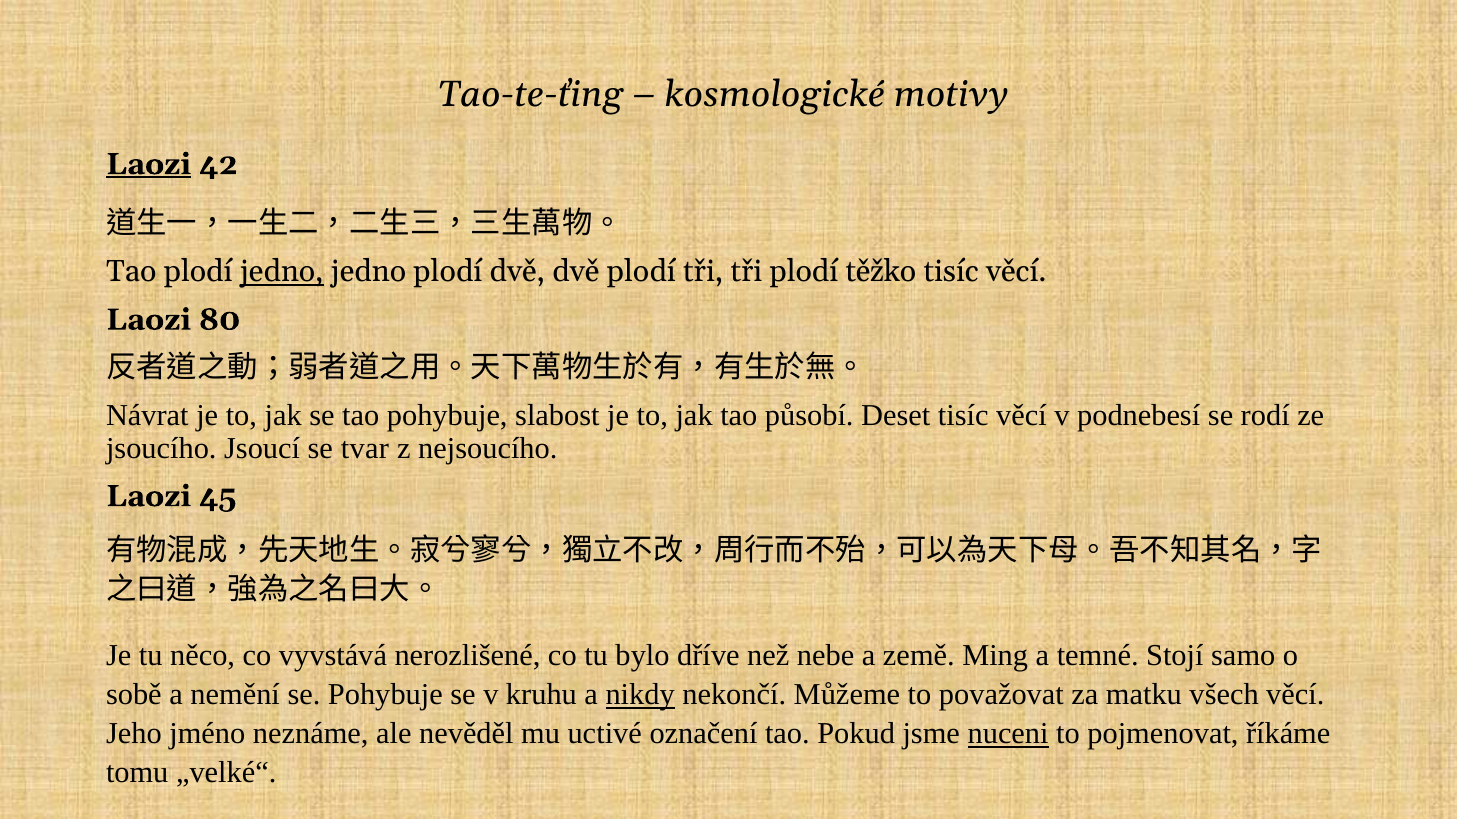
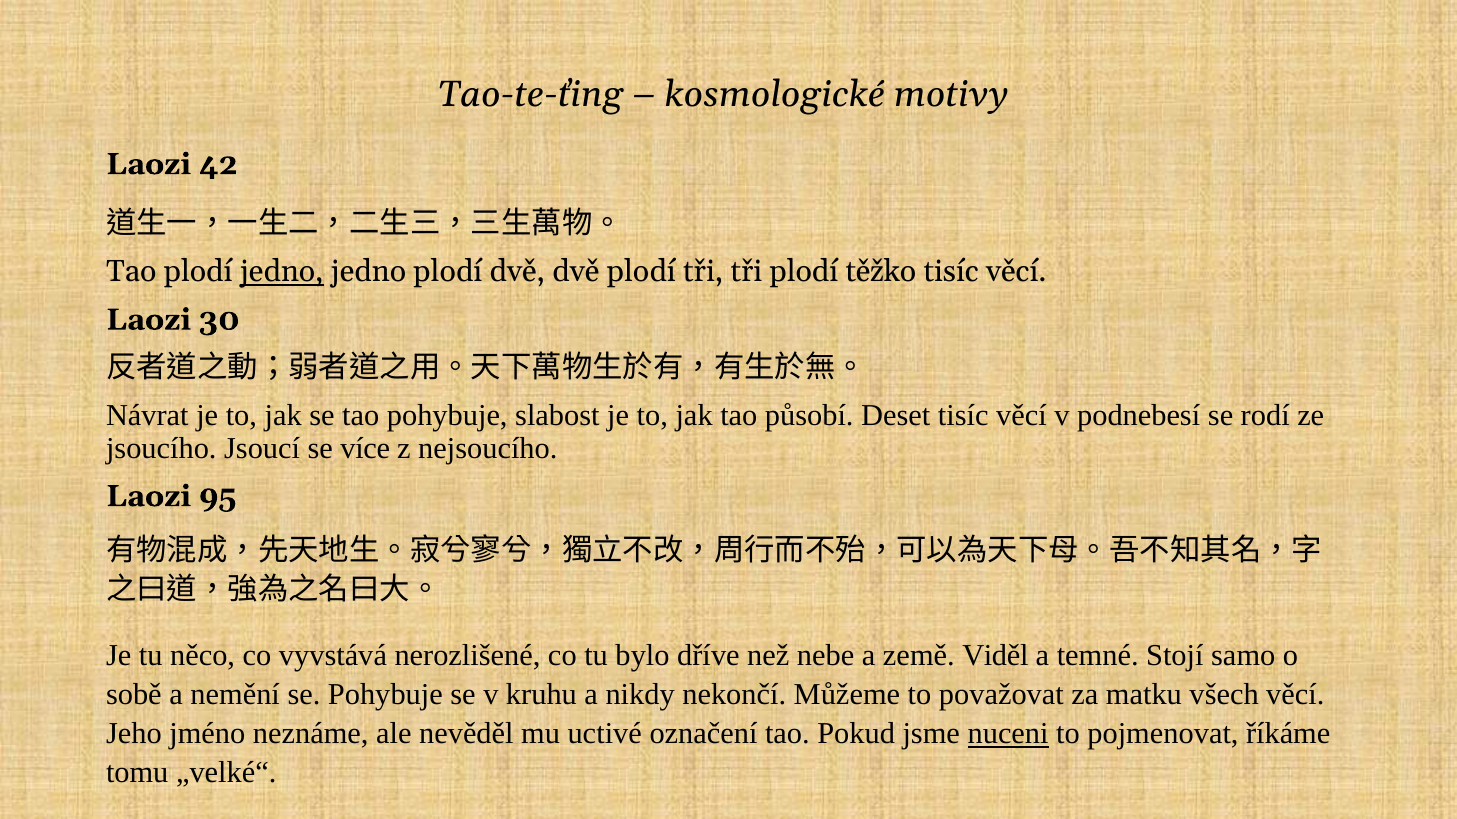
Laozi at (149, 164) underline: present -> none
80: 80 -> 30
tvar: tvar -> více
45: 45 -> 95
Ming: Ming -> Viděl
nikdy underline: present -> none
